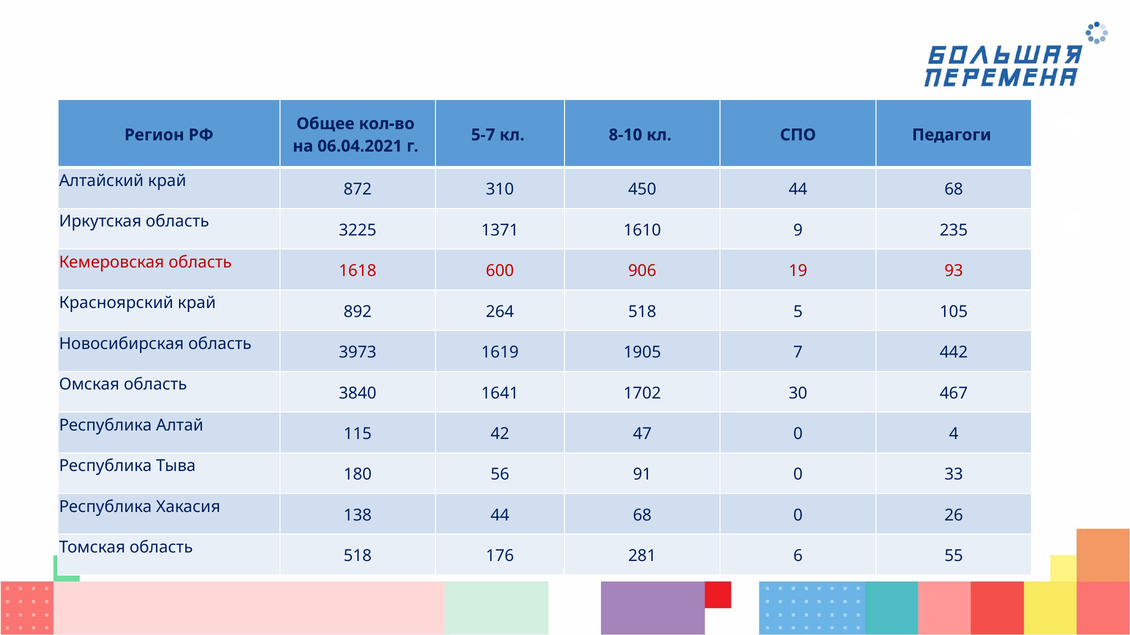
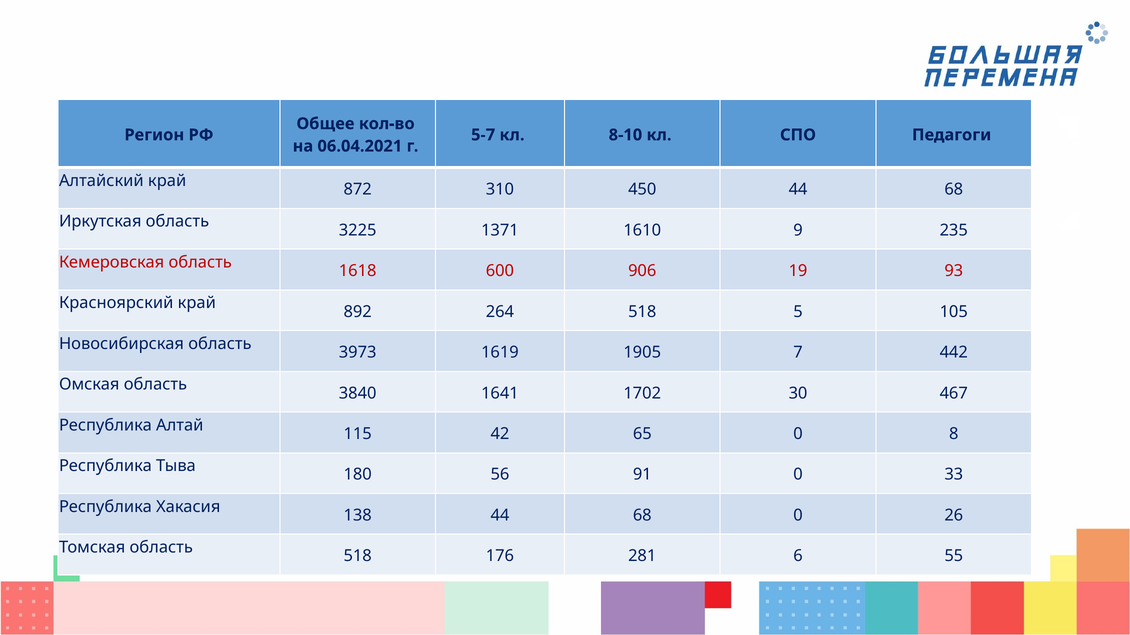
47: 47 -> 65
4: 4 -> 8
